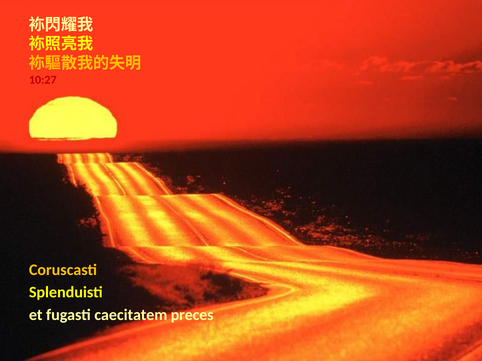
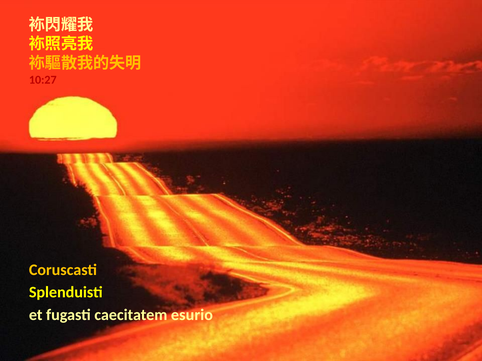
preces: preces -> esurio
